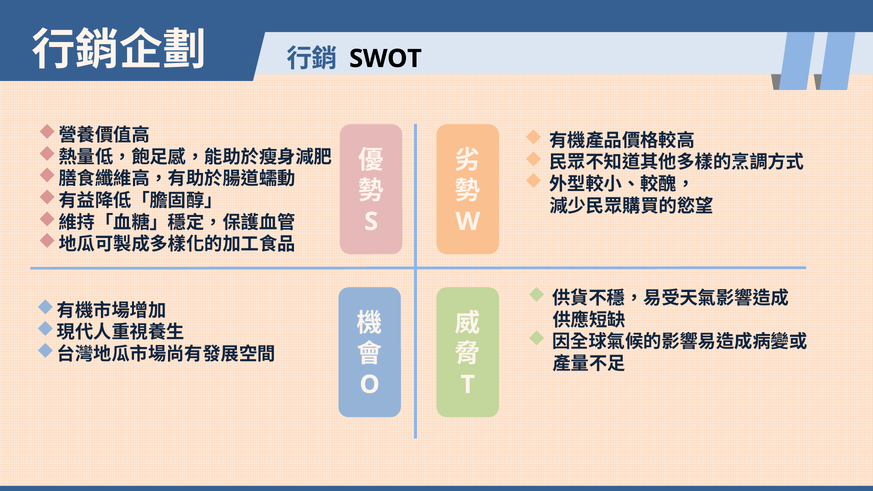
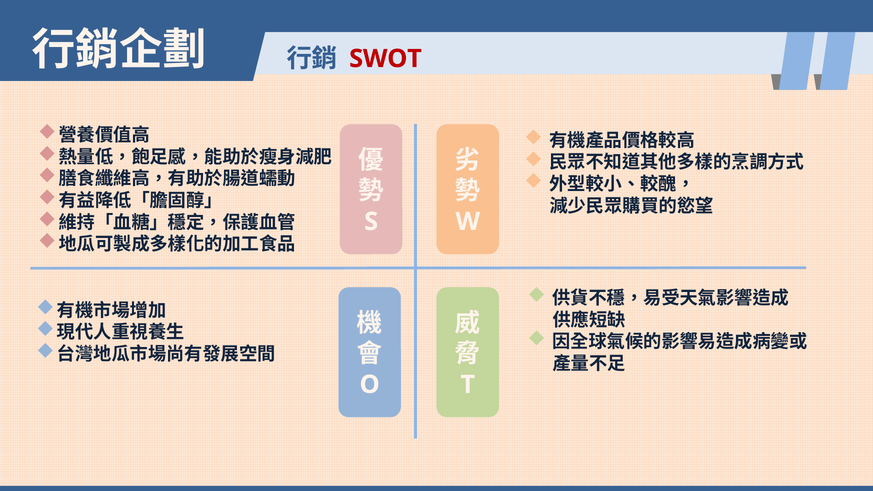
SWOT colour: black -> red
